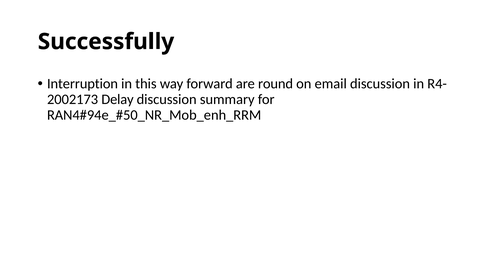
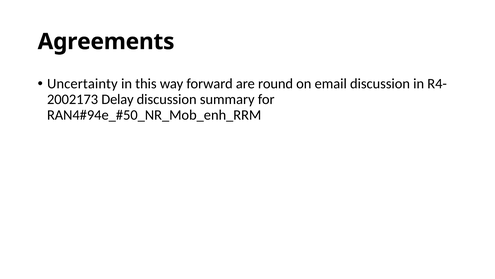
Successfully: Successfully -> Agreements
Interruption: Interruption -> Uncertainty
